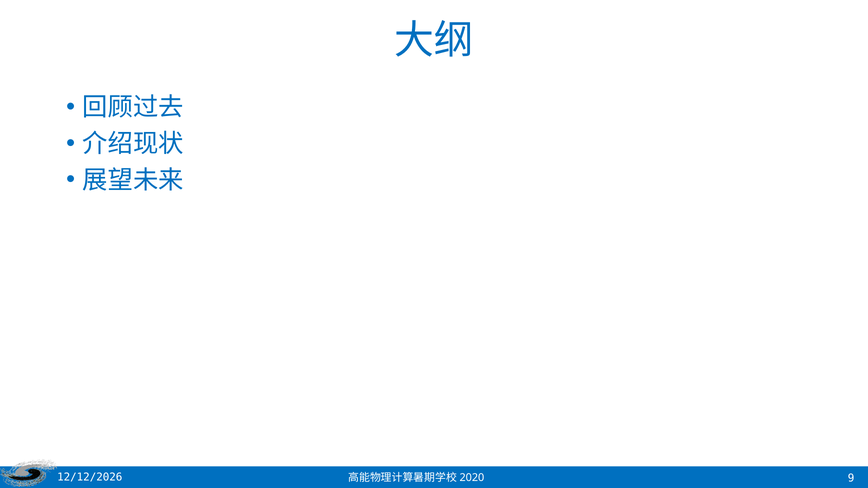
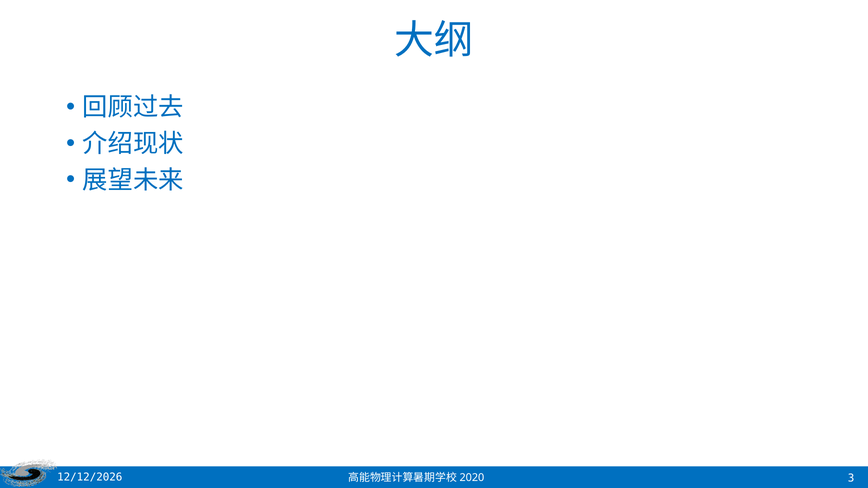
9: 9 -> 3
